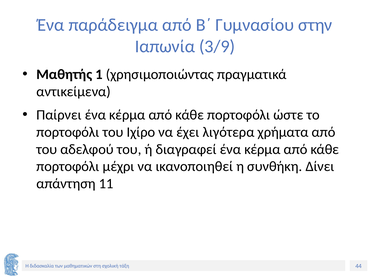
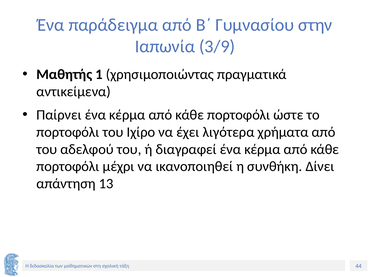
11: 11 -> 13
